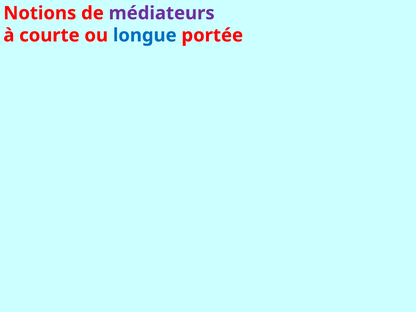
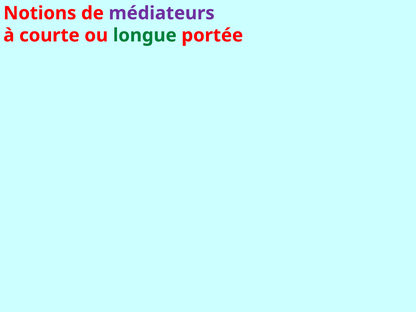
longue colour: blue -> green
